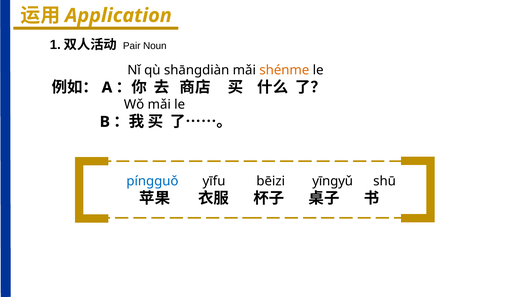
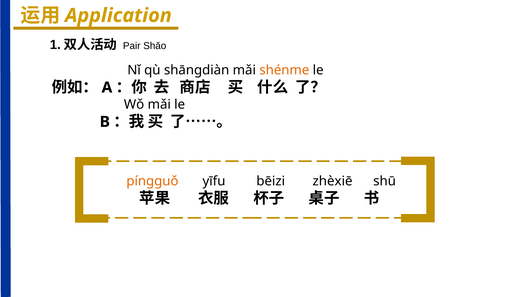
Noun: Noun -> Shǎo
píngguǒ colour: blue -> orange
yīngyǔ: yīngyǔ -> zhèxiē
